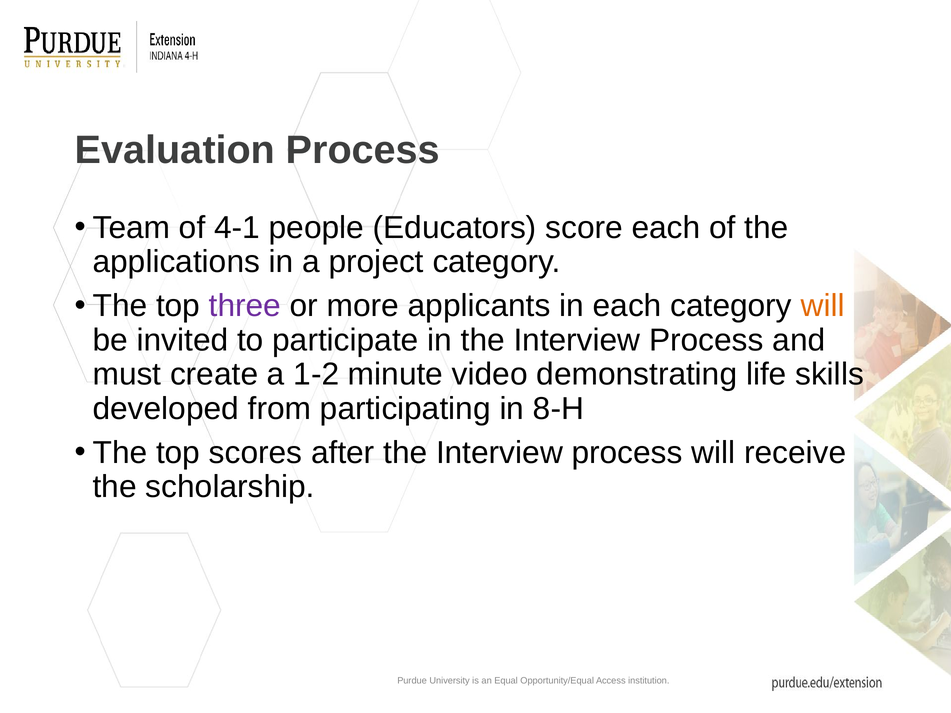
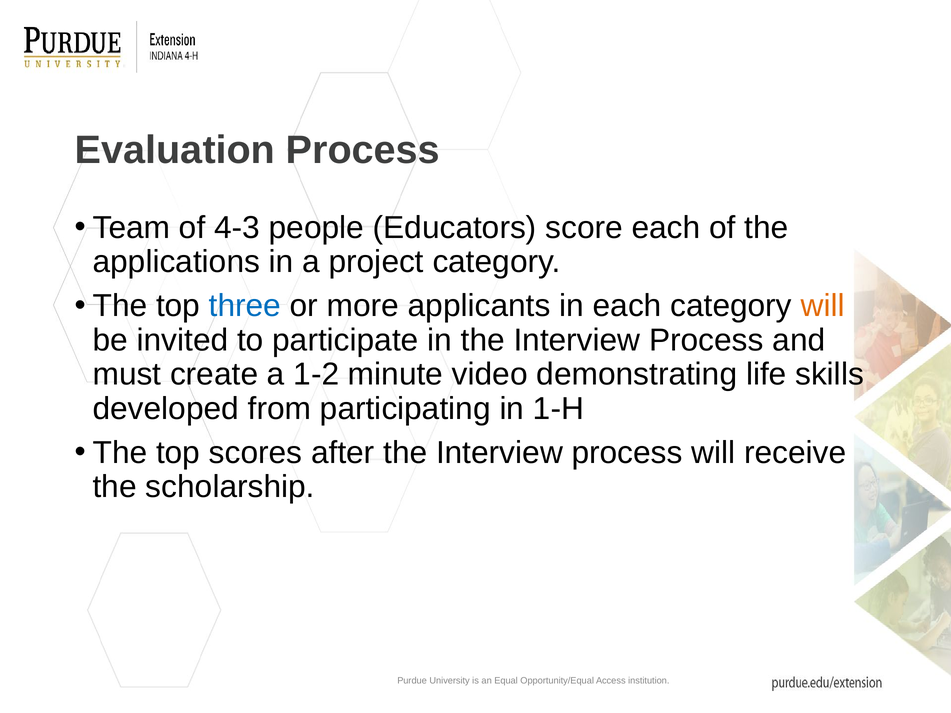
4-1: 4-1 -> 4-3
three colour: purple -> blue
8-H: 8-H -> 1-H
